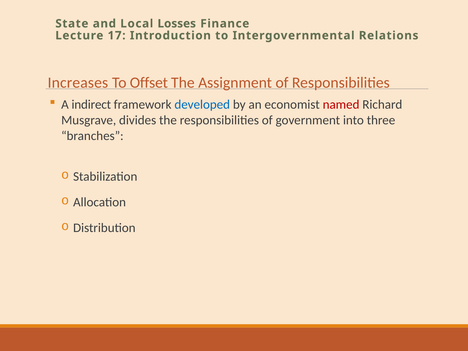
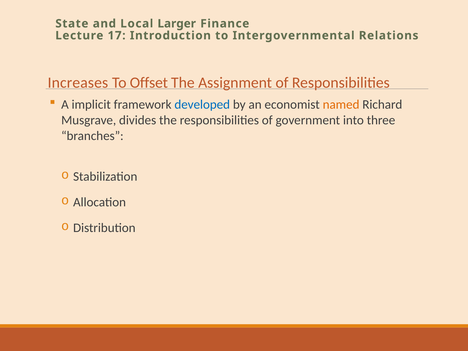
Losses: Losses -> Larger
indirect: indirect -> implicit
named colour: red -> orange
